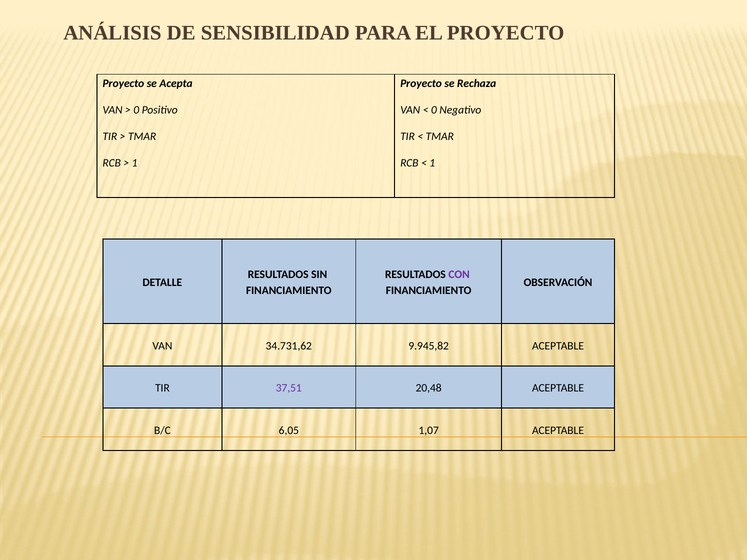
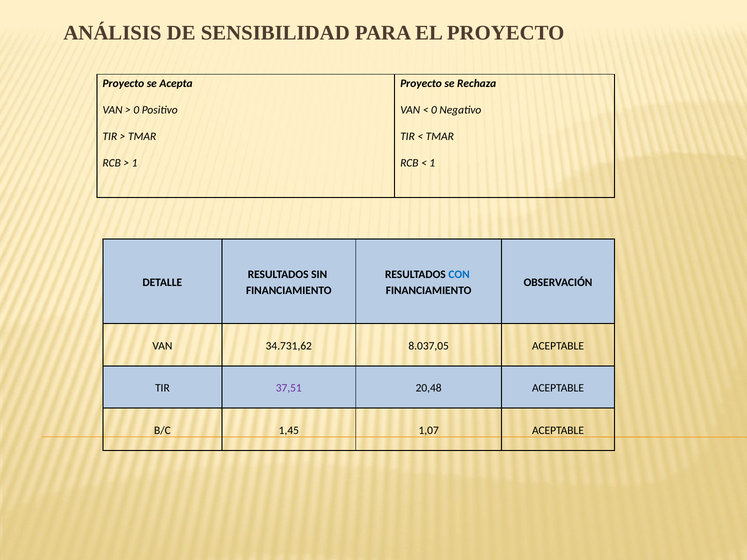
CON colour: purple -> blue
9.945,82: 9.945,82 -> 8.037,05
6,05: 6,05 -> 1,45
